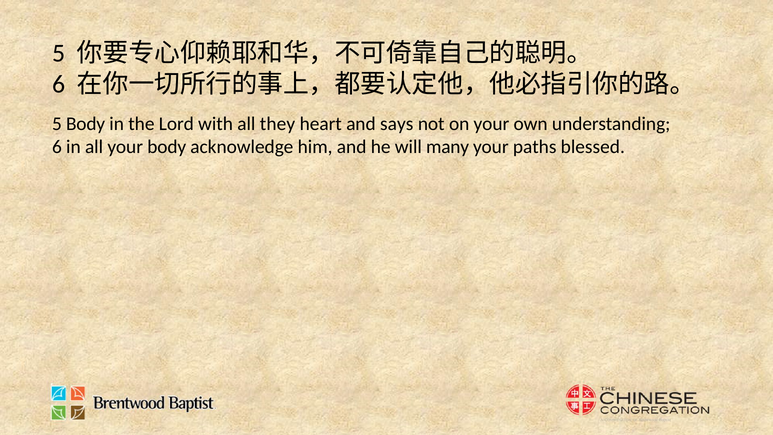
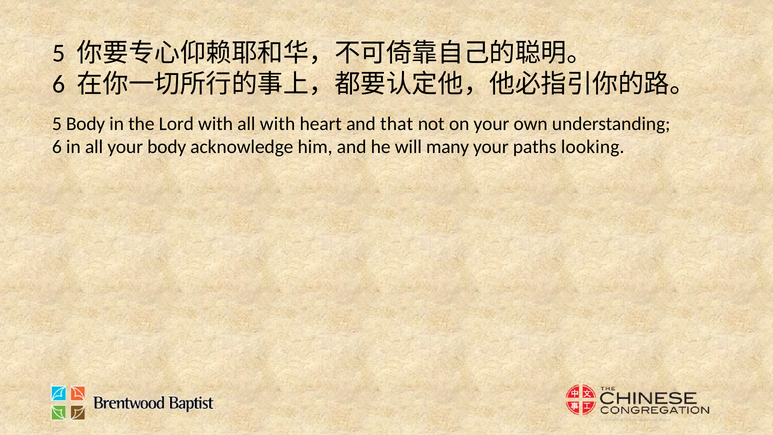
all they: they -> with
says: says -> that
blessed: blessed -> looking
